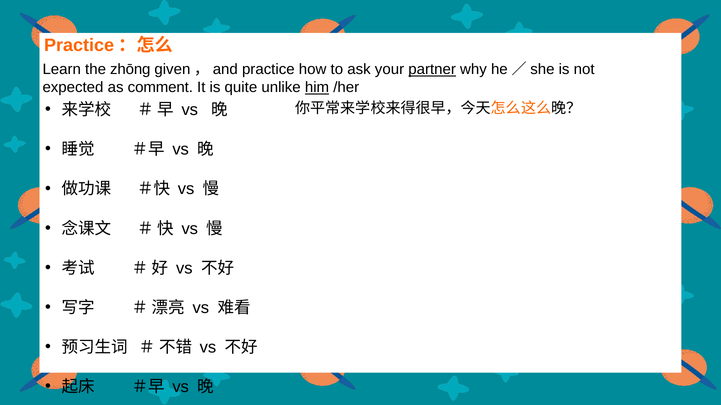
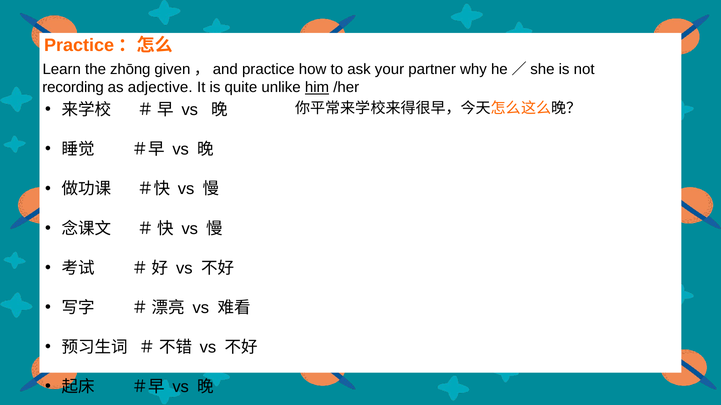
partner underline: present -> none
expected: expected -> recording
comment: comment -> adjective
